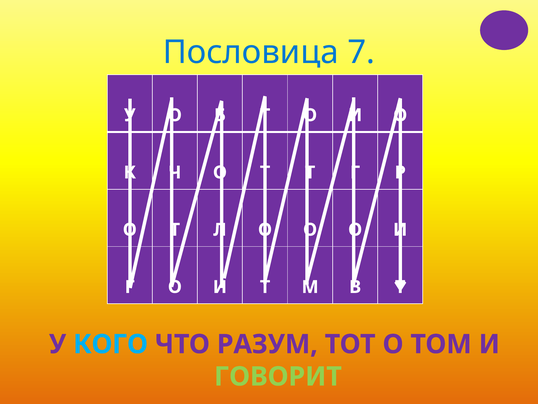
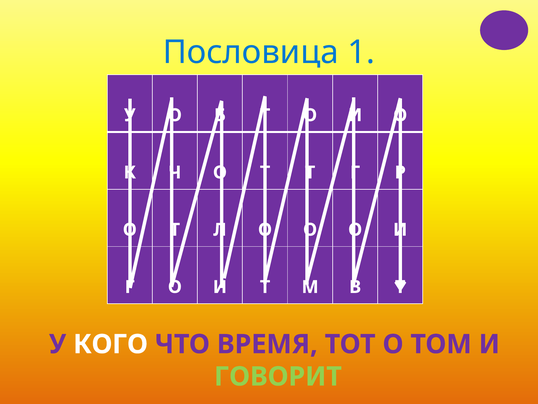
7: 7 -> 1
КОГО colour: light blue -> white
РАЗУМ: РАЗУМ -> ВРЕМЯ
